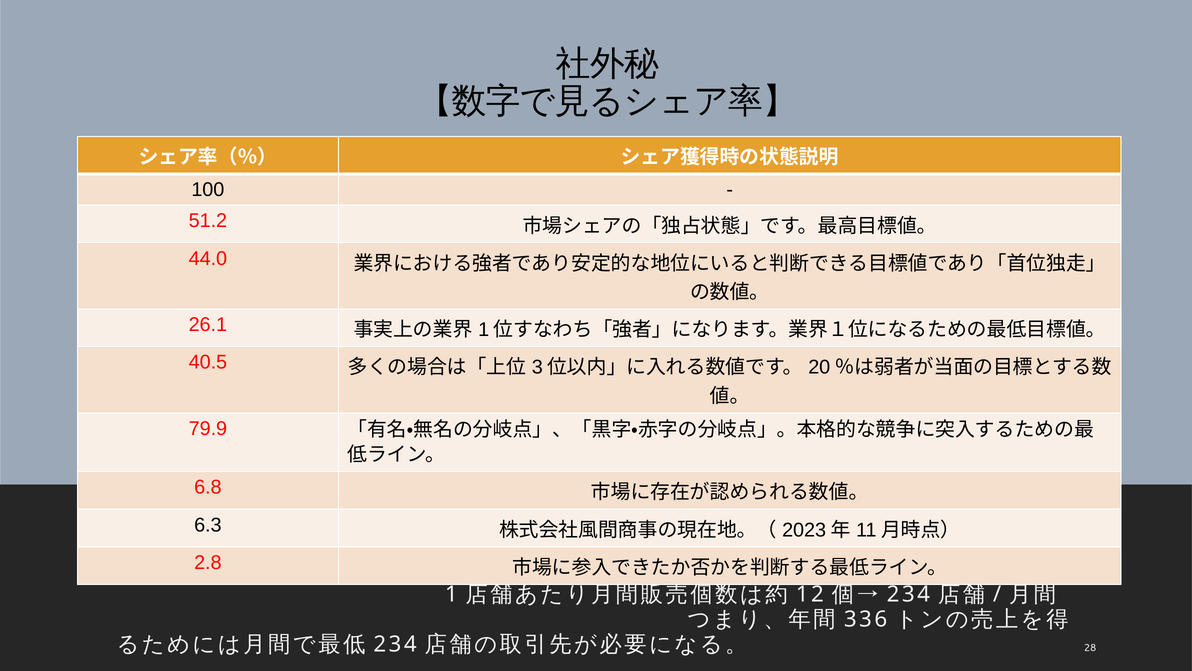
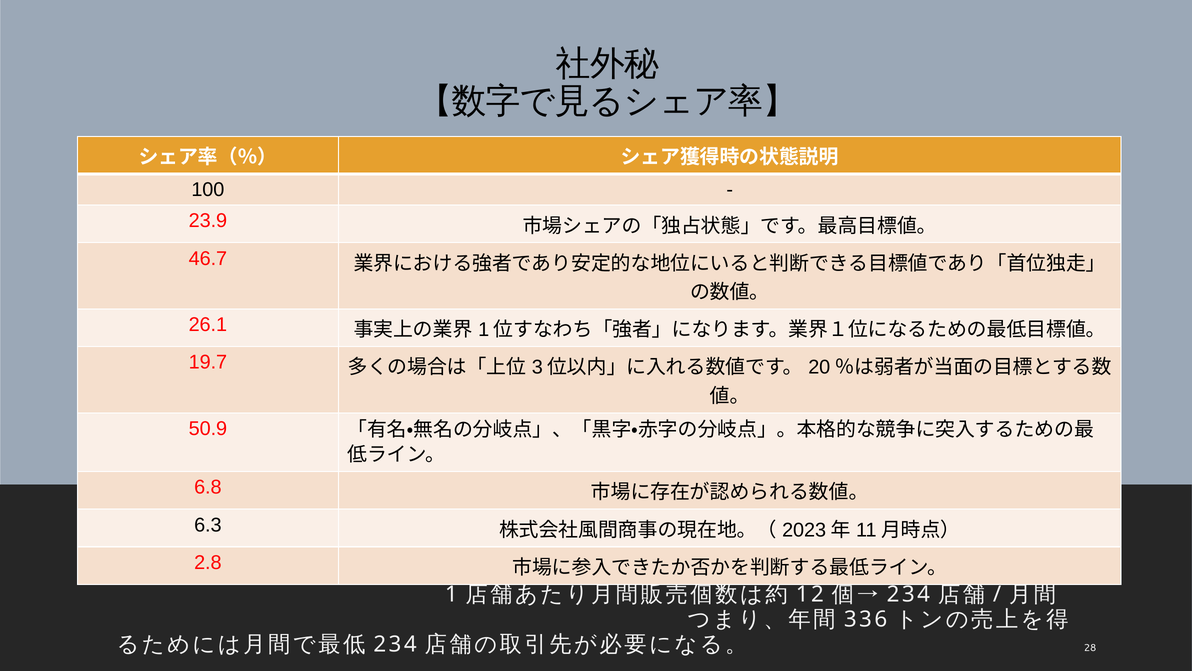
51.2: 51.2 -> 23.9
44.0: 44.0 -> 46.7
40.5: 40.5 -> 19.7
79.9: 79.9 -> 50.9
